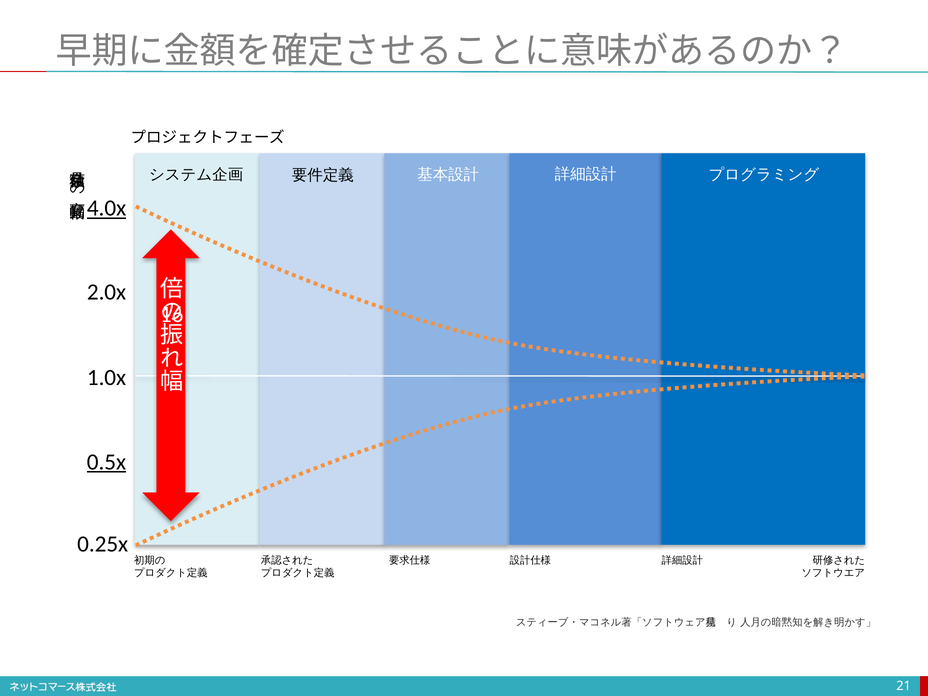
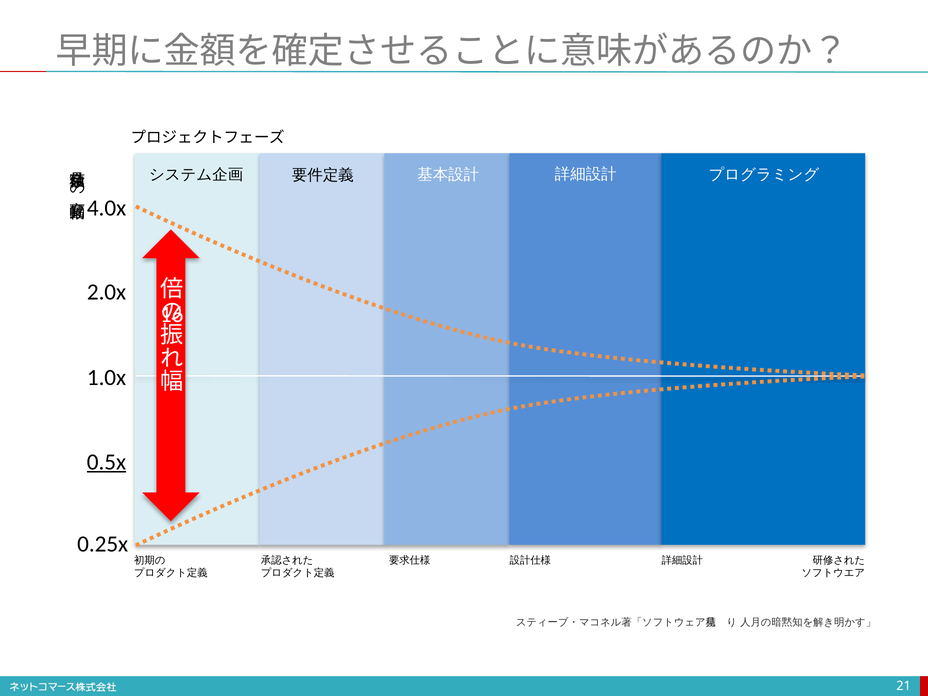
4.0x underline: present -> none
